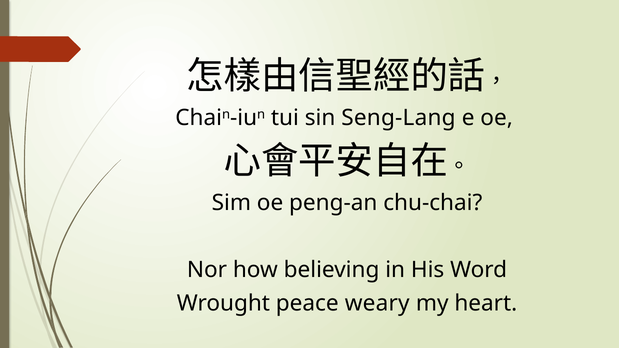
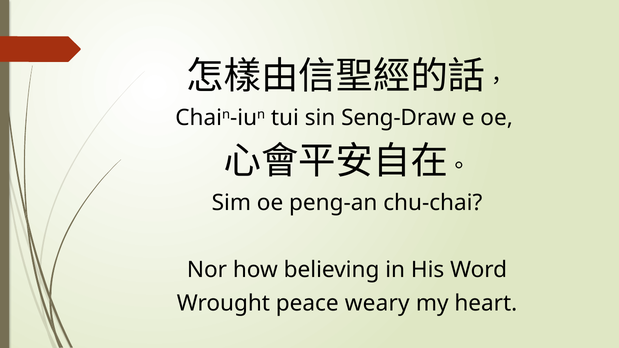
Seng-Lang: Seng-Lang -> Seng-Draw
